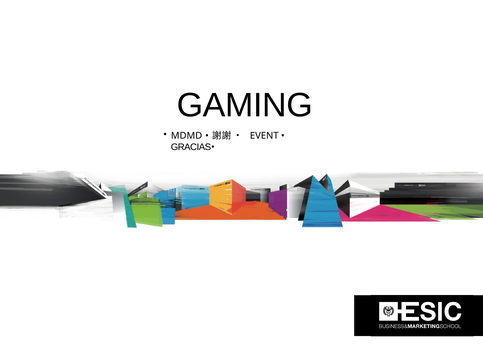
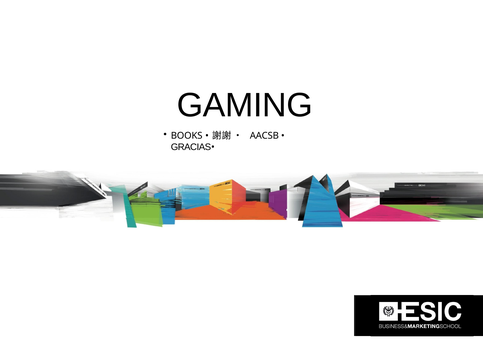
MDMD: MDMD -> BOOKS
EVENT: EVENT -> AACSB
